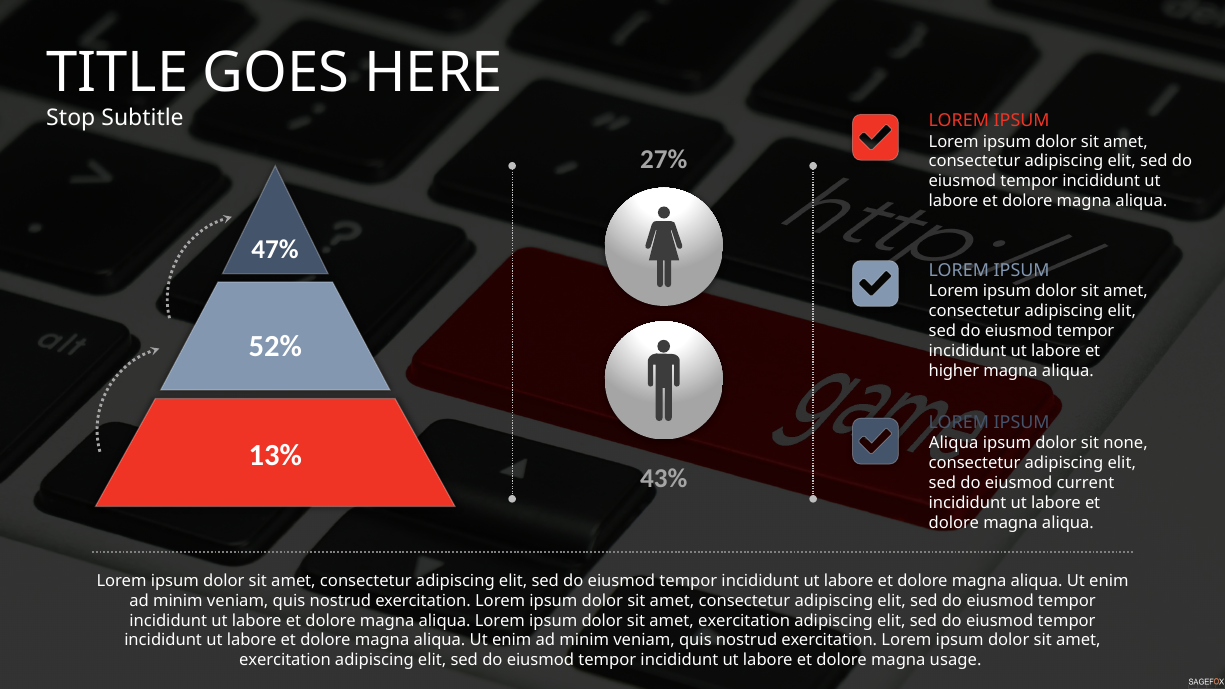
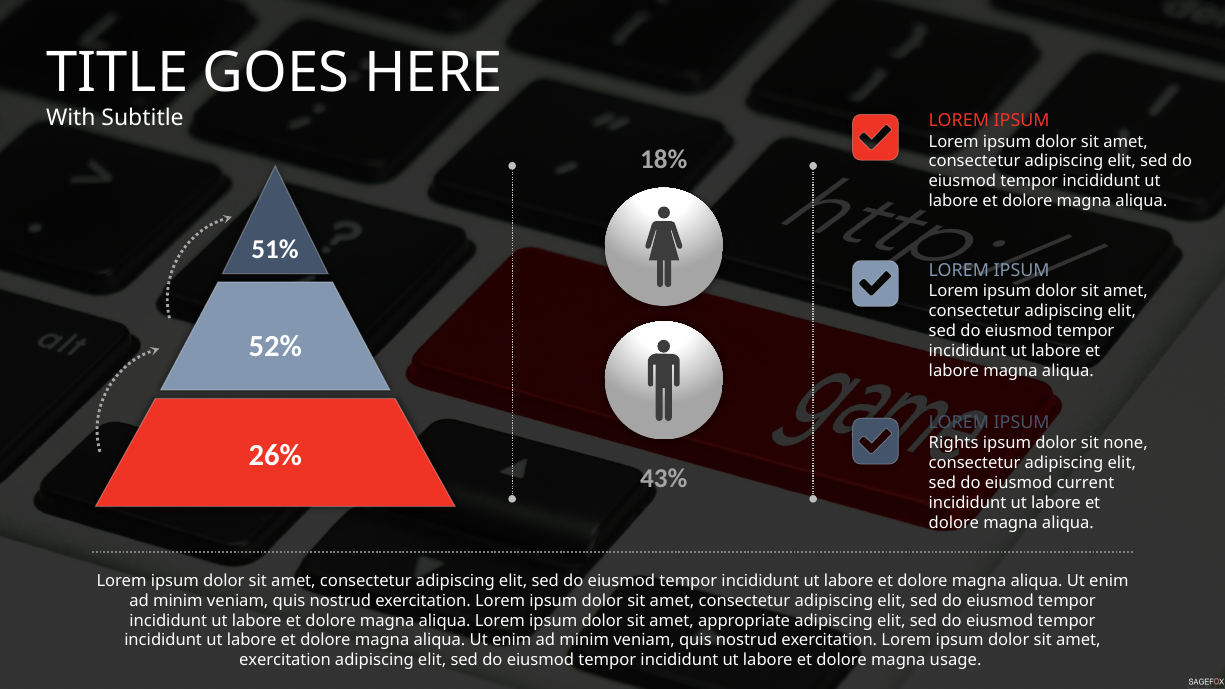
Stop: Stop -> With
27%: 27% -> 18%
47%: 47% -> 51%
higher at (954, 371): higher -> labore
Aliqua at (954, 443): Aliqua -> Rights
13%: 13% -> 26%
exercitation at (744, 621): exercitation -> appropriate
